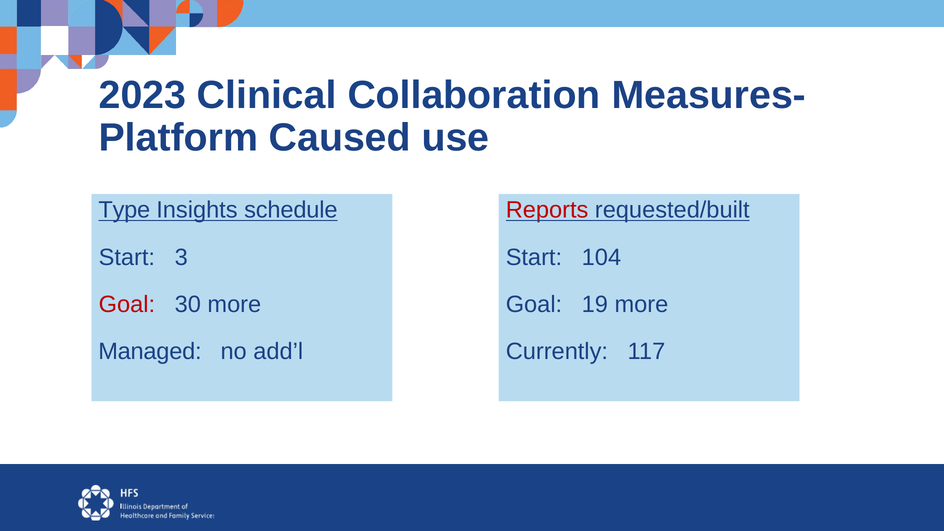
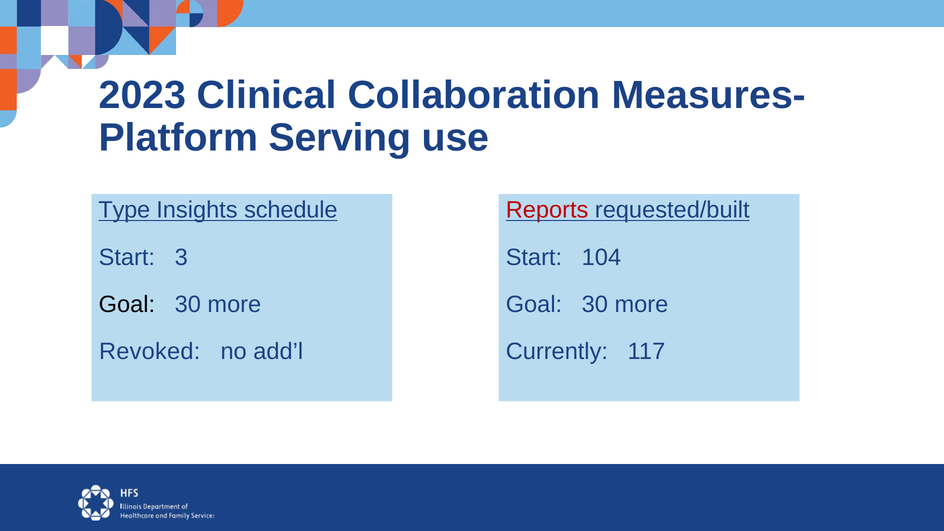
Caused: Caused -> Serving
Goal at (127, 304) colour: red -> black
19 at (595, 304): 19 -> 30
Managed: Managed -> Revoked
